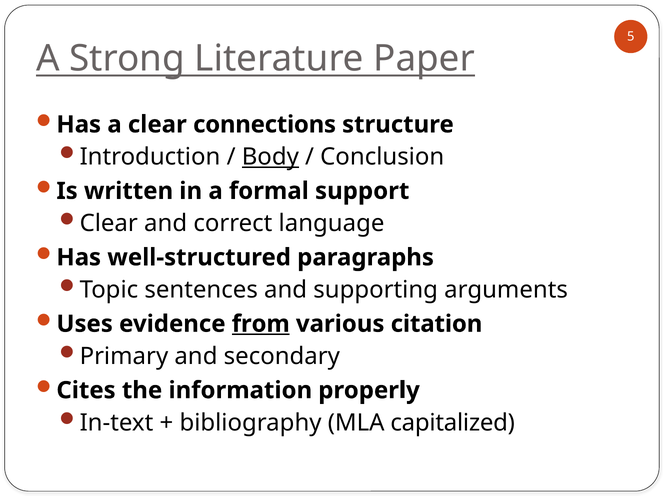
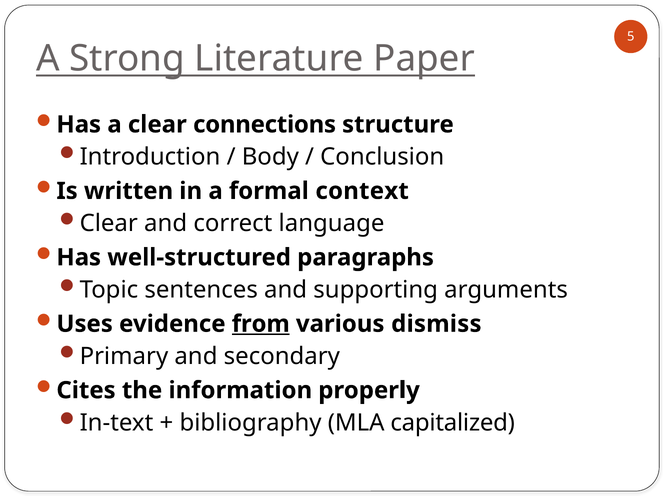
Body underline: present -> none
support: support -> context
citation: citation -> dismiss
